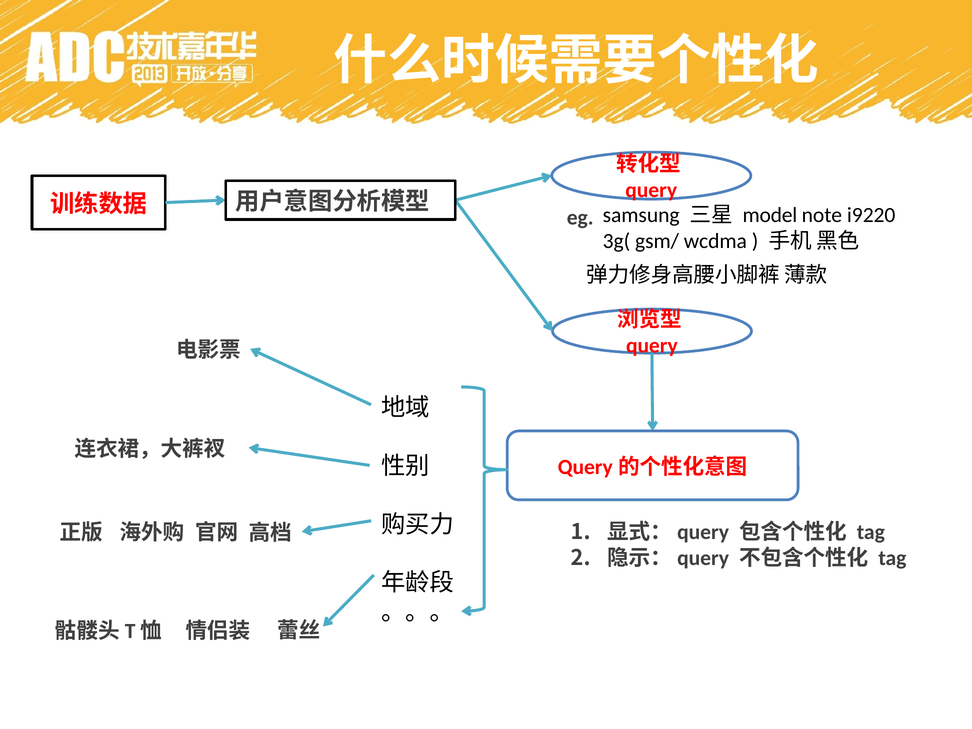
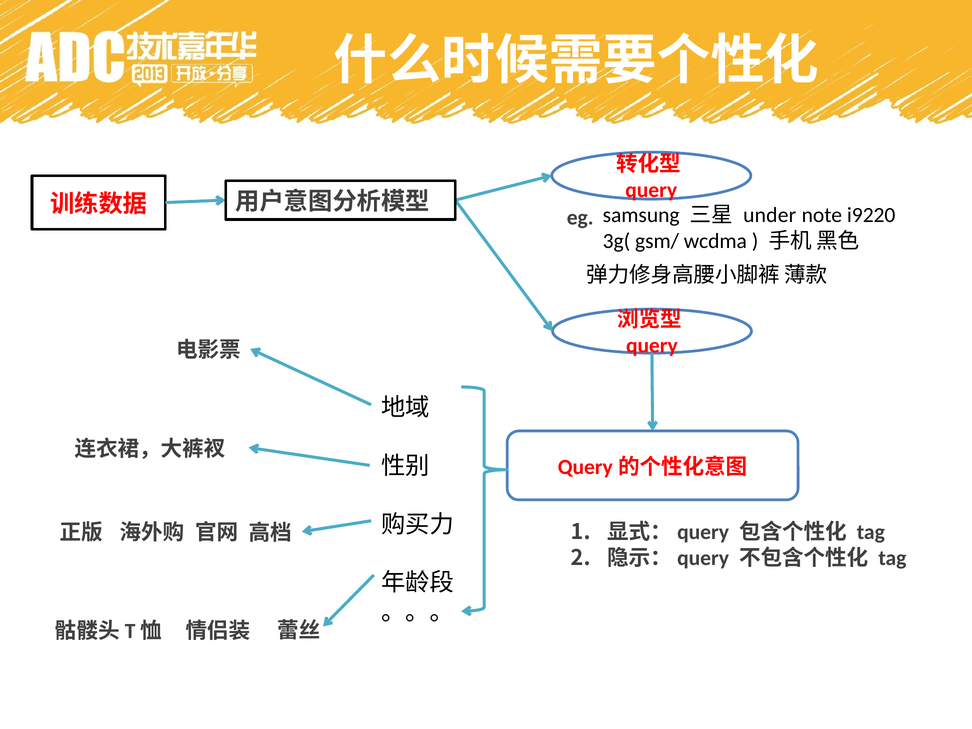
model: model -> under
